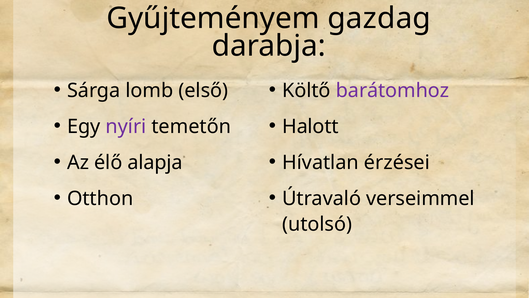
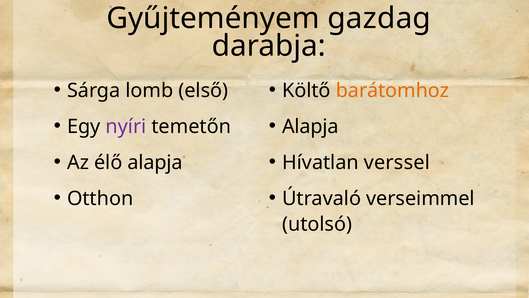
barátomhoz colour: purple -> orange
Halott at (310, 126): Halott -> Alapja
érzései: érzései -> verssel
